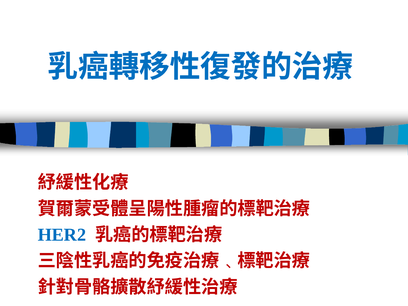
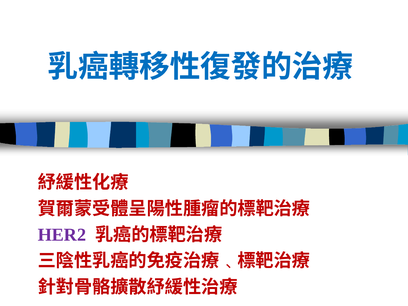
HER2 colour: blue -> purple
